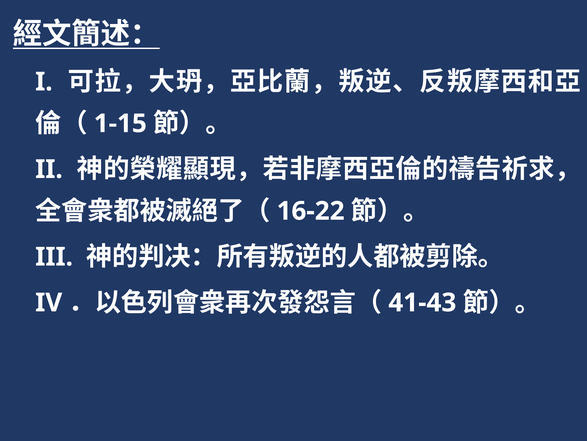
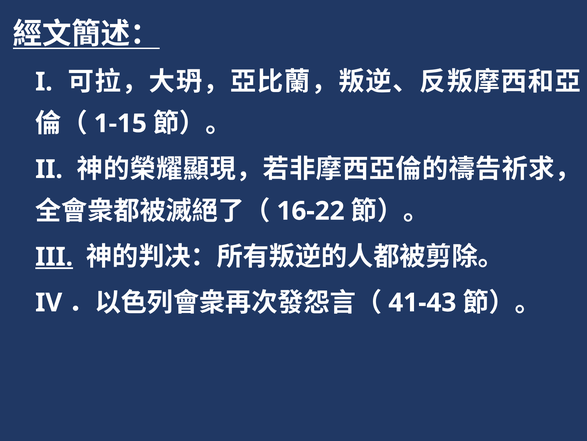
III underline: none -> present
